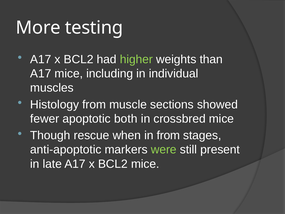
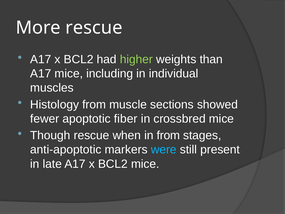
More testing: testing -> rescue
both: both -> fiber
were colour: light green -> light blue
